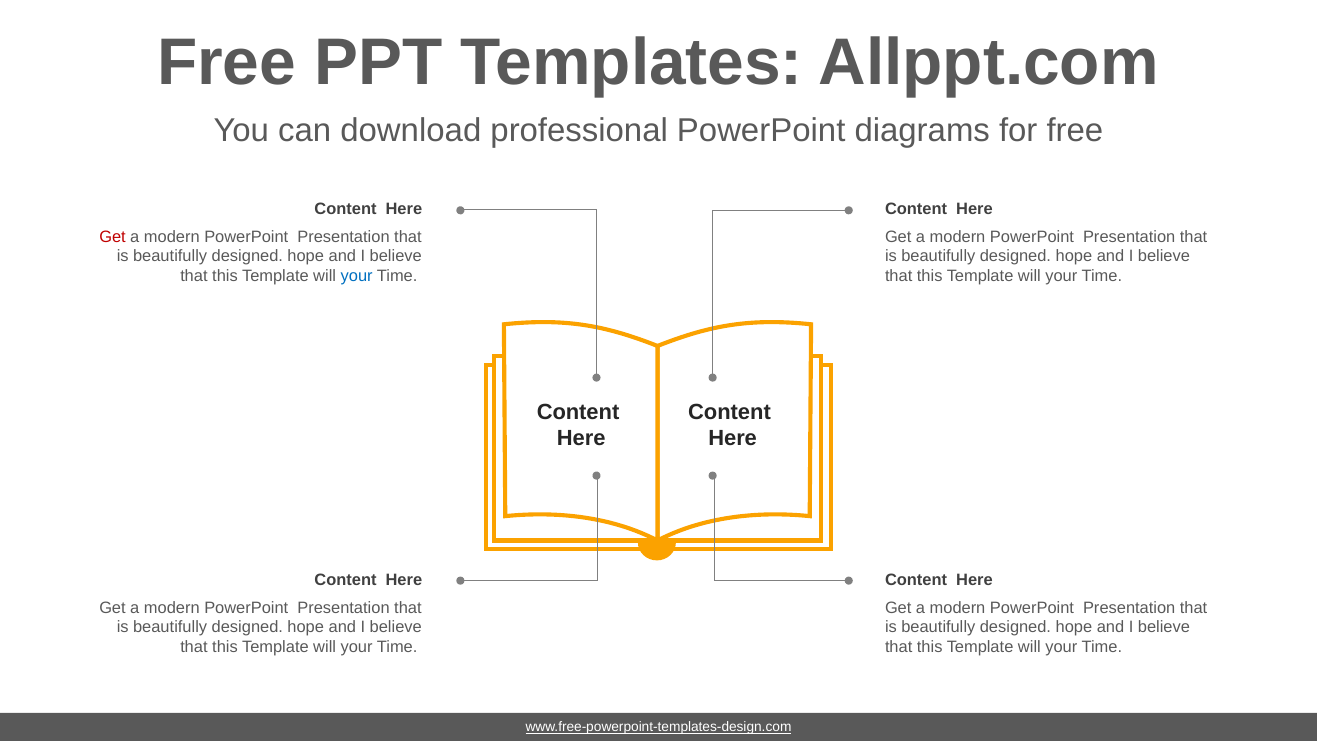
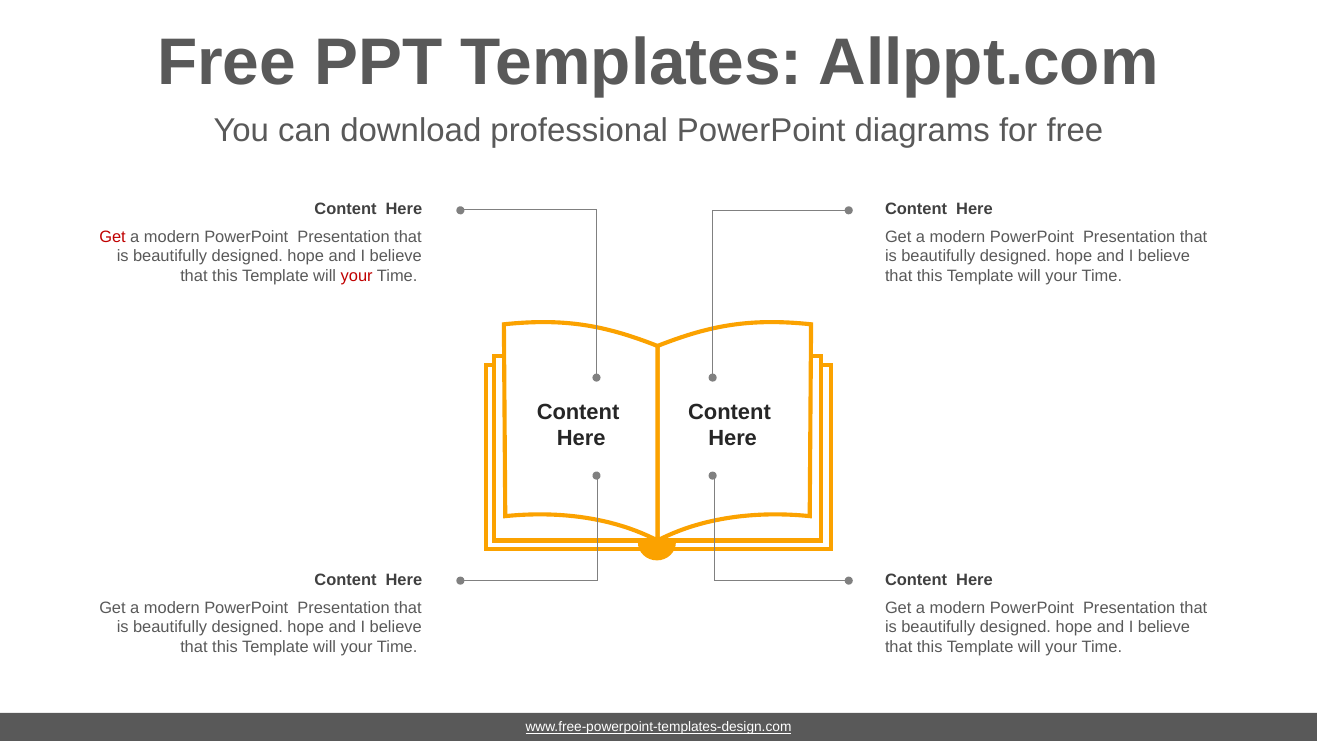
your at (357, 276) colour: blue -> red
